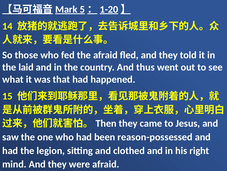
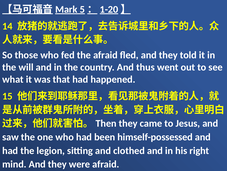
laid: laid -> will
reason-possessed: reason-possessed -> himself-possessed
